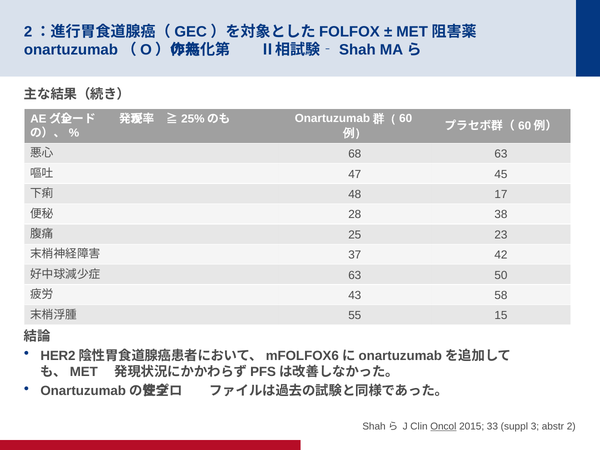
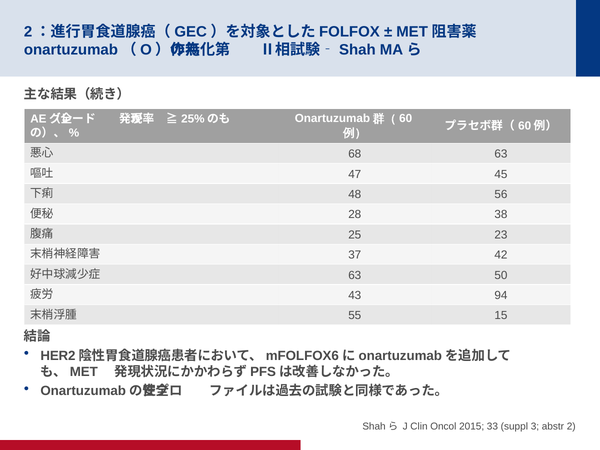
17: 17 -> 56
58: 58 -> 94
Oncol underline: present -> none
